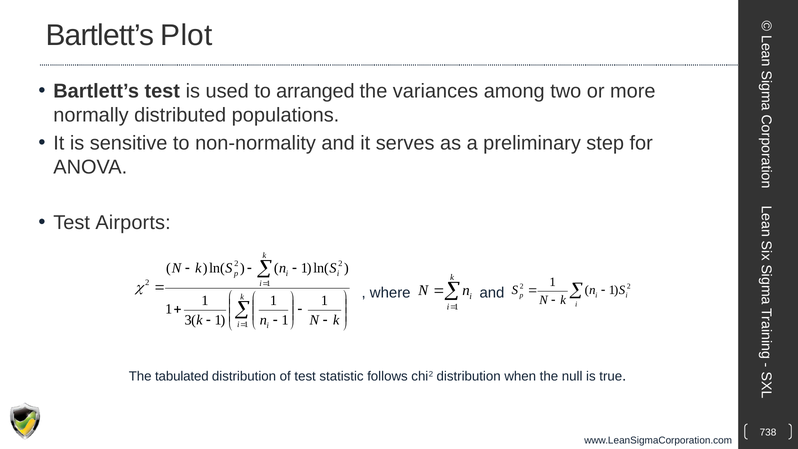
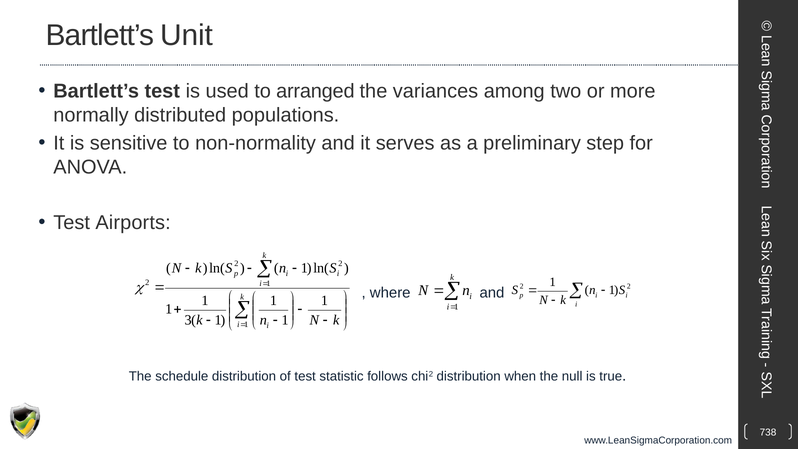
Plot: Plot -> Unit
tabulated: tabulated -> schedule
